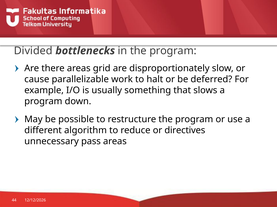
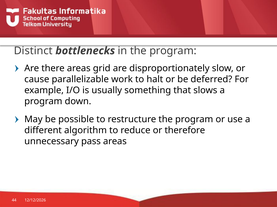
Divided: Divided -> Distinct
directives: directives -> therefore
